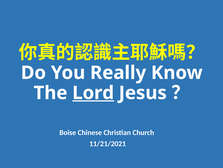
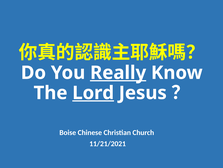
Really underline: none -> present
